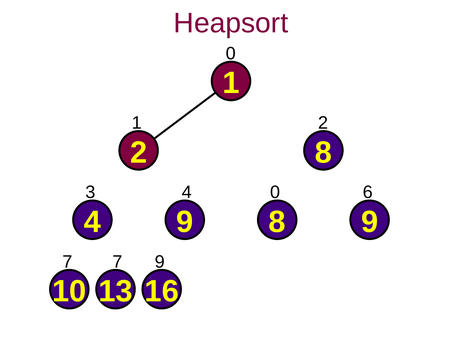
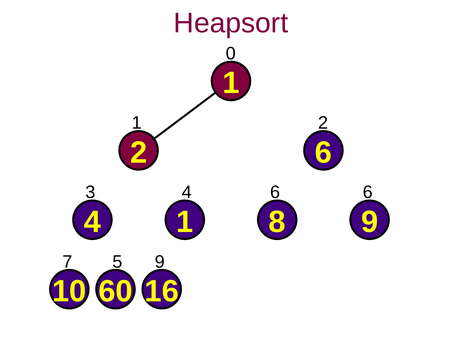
2 8: 8 -> 6
4 0: 0 -> 6
4 9: 9 -> 1
7 7: 7 -> 5
13: 13 -> 60
